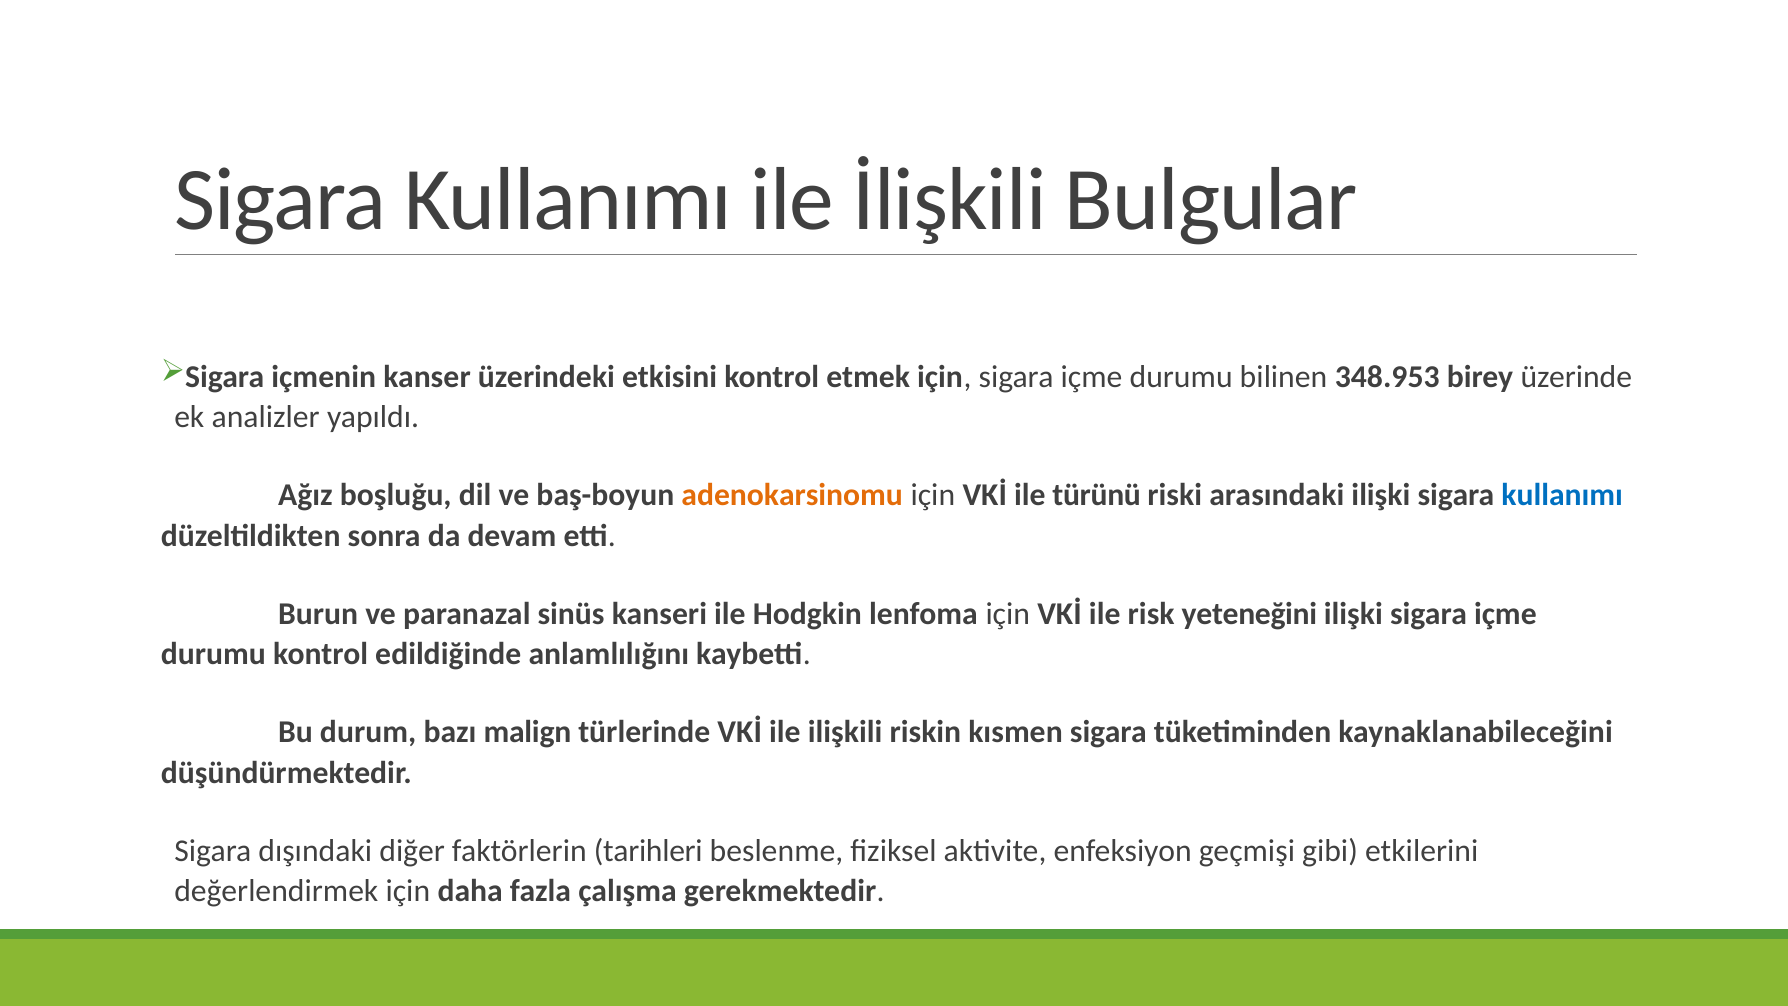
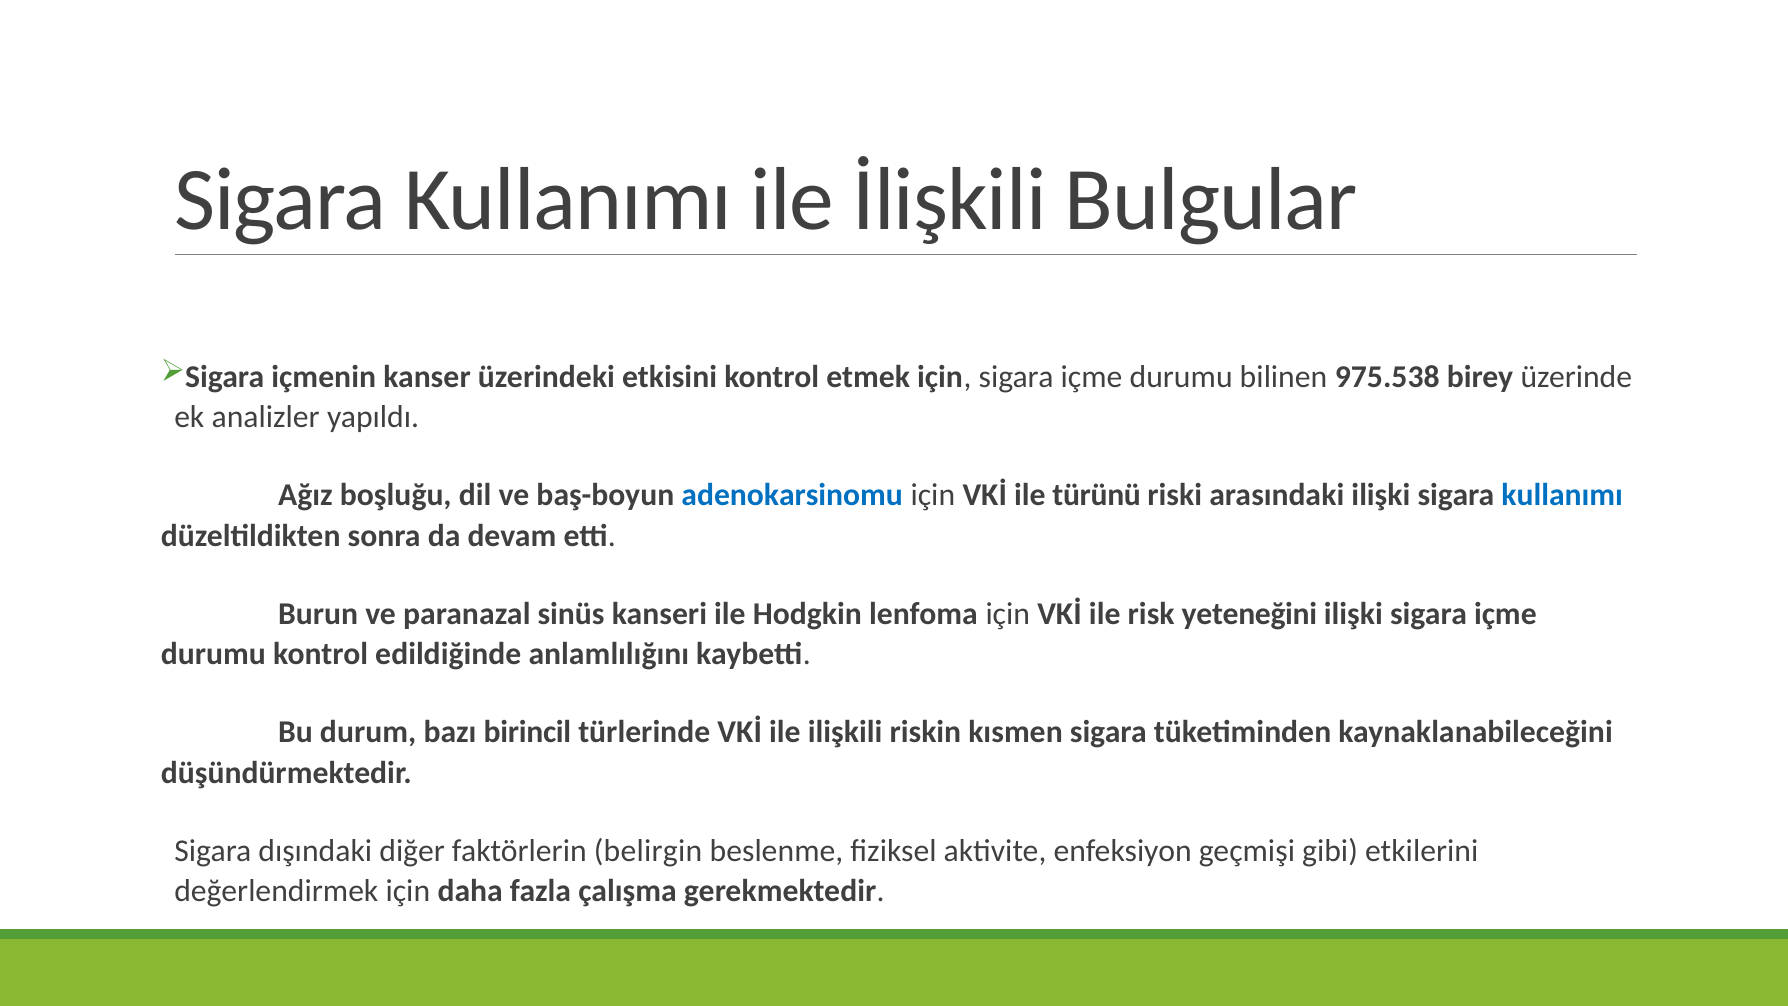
348.953: 348.953 -> 975.538
adenokarsinomu colour: orange -> blue
malign: malign -> birincil
tarihleri: tarihleri -> belirgin
